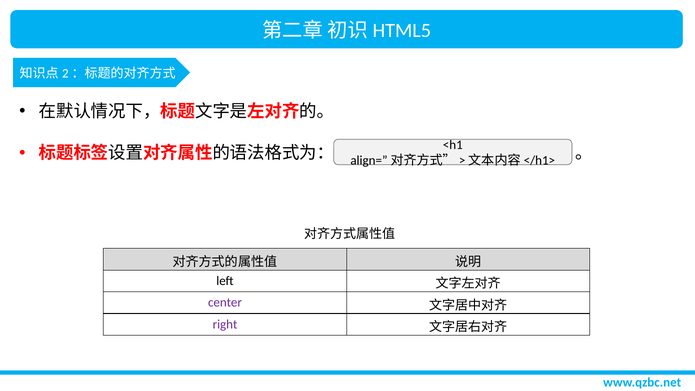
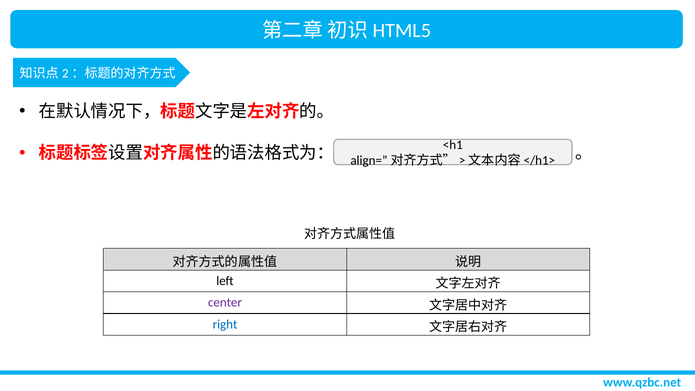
right colour: purple -> blue
